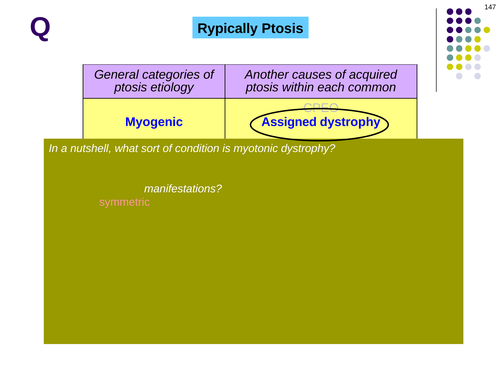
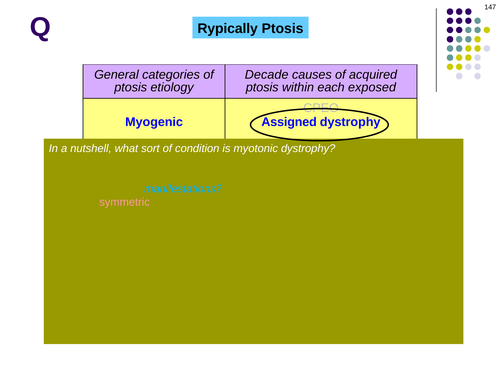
Another: Another -> Decade
common: common -> exposed
manifestations colour: white -> light blue
